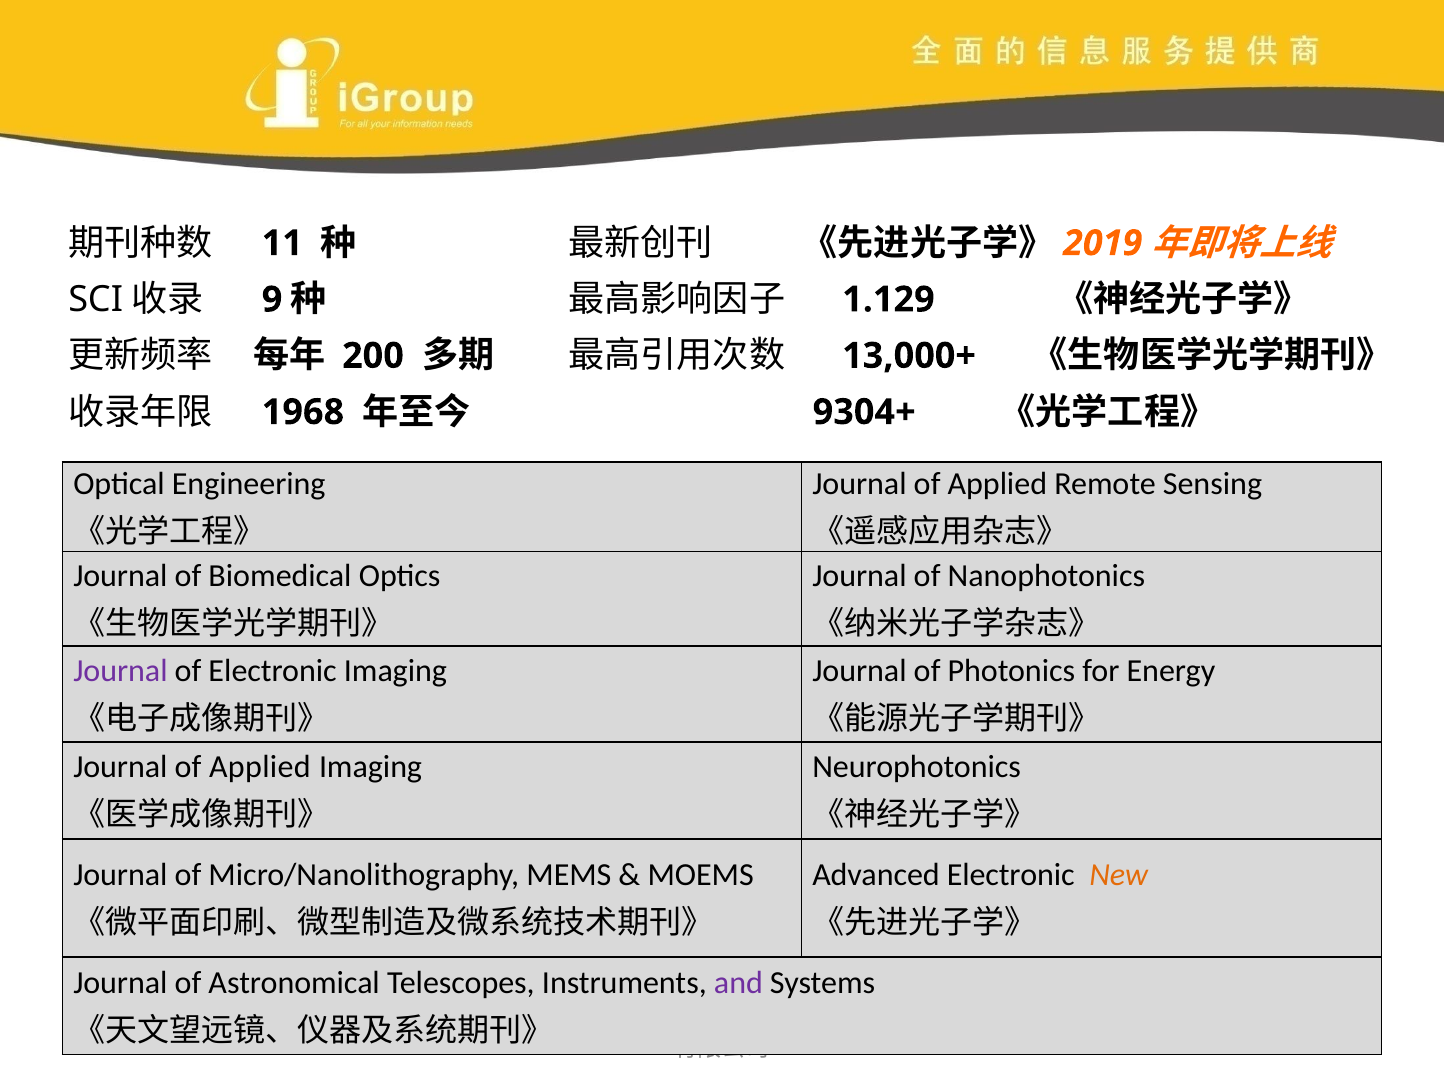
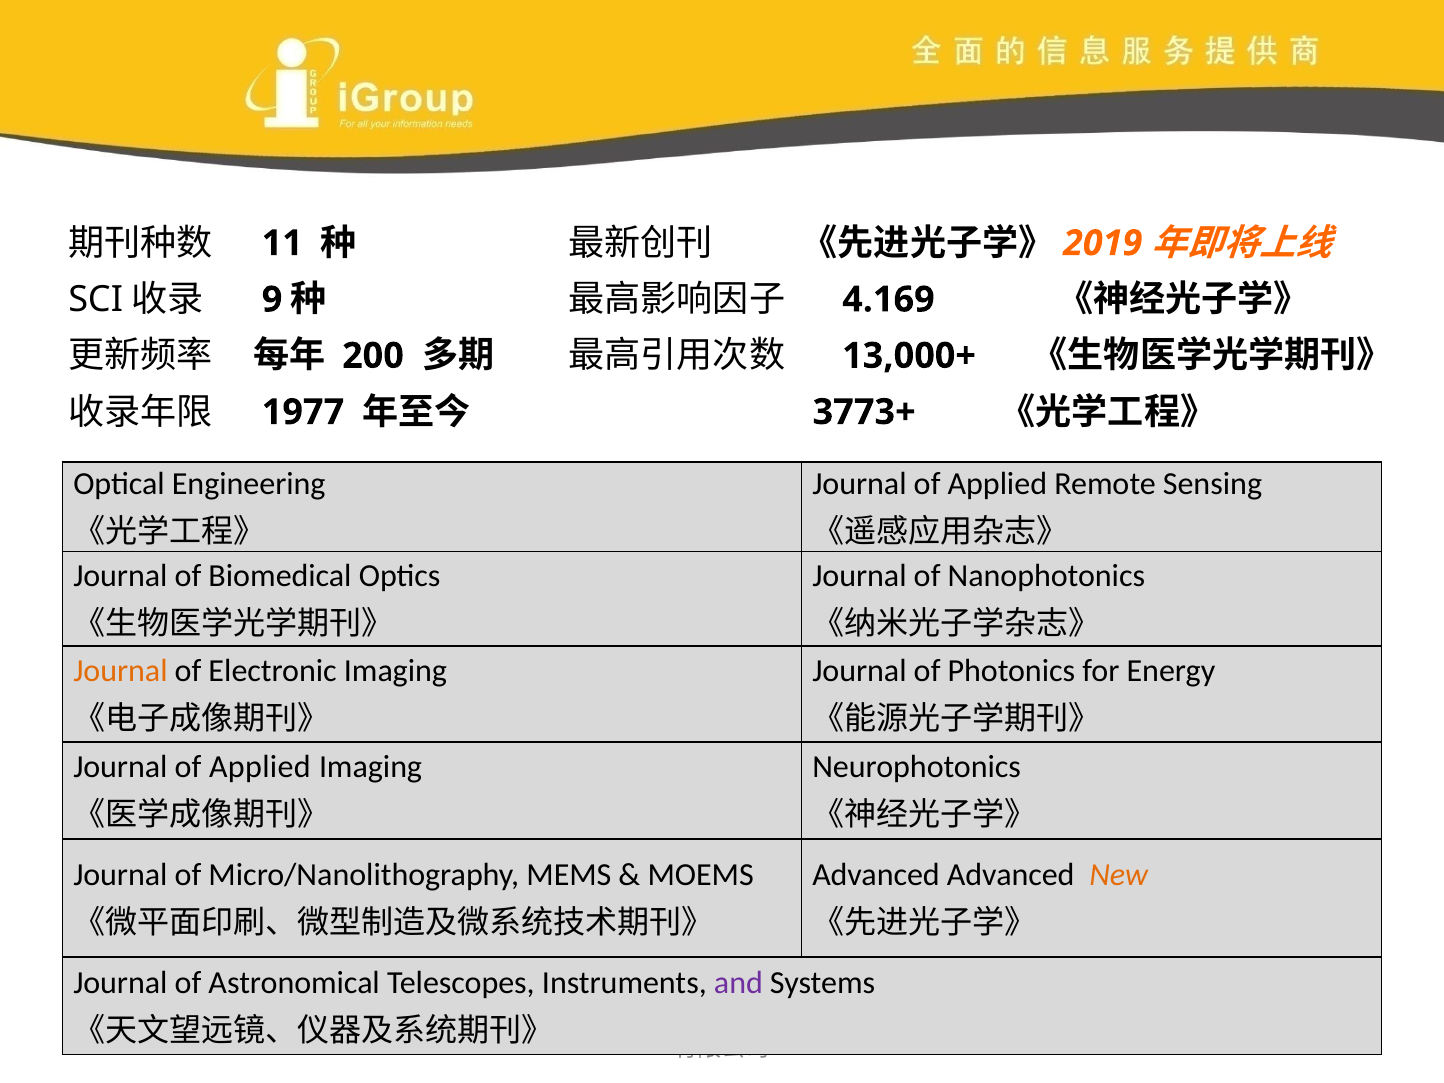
1.129: 1.129 -> 4.169
1968: 1968 -> 1977
9304+: 9304+ -> 3773+
Journal at (120, 671) colour: purple -> orange
Advanced Electronic: Electronic -> Advanced
